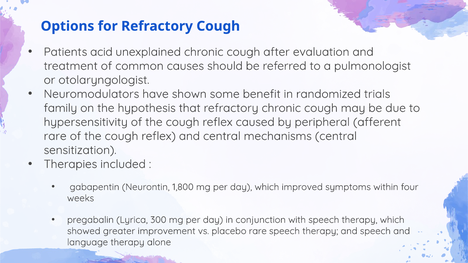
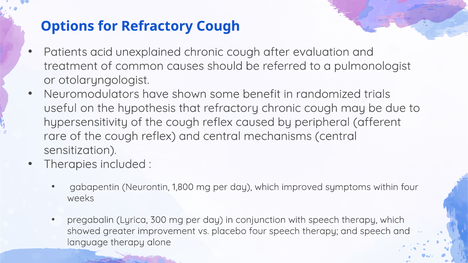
family: family -> useful
placebo rare: rare -> four
